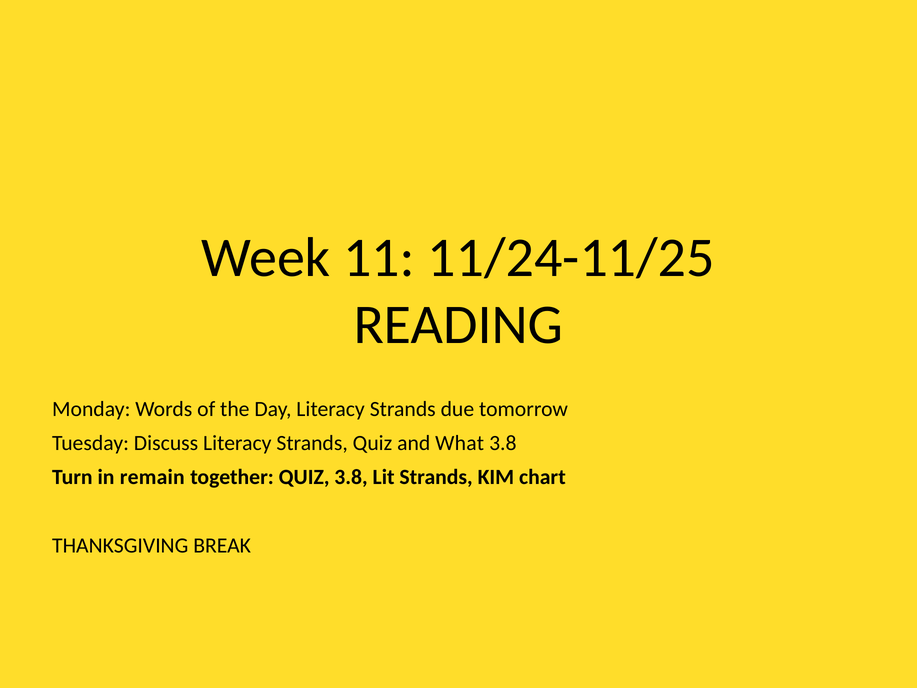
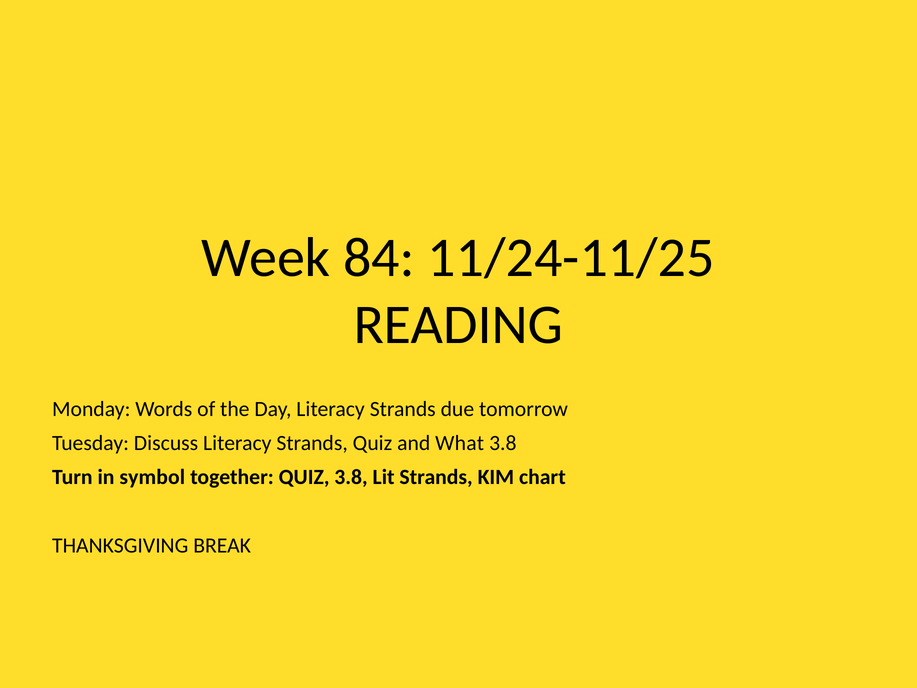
11: 11 -> 84
remain: remain -> symbol
